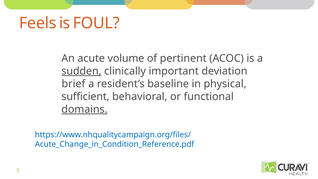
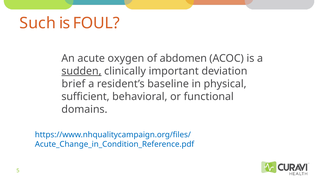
Feels: Feels -> Such
volume: volume -> oxygen
pertinent: pertinent -> abdomen
domains underline: present -> none
